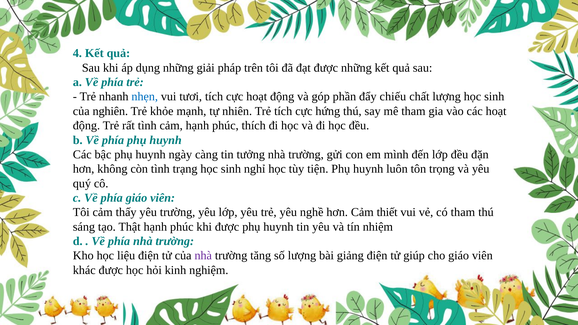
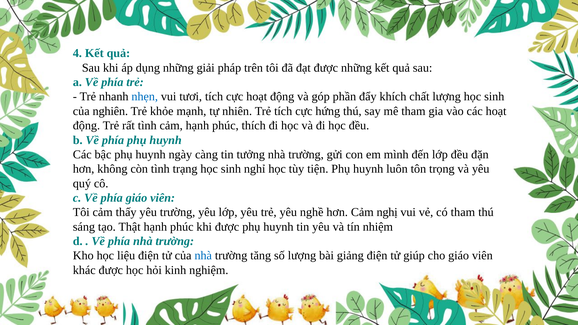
chiếu: chiếu -> khích
thiết: thiết -> nghị
nhà at (203, 256) colour: purple -> blue
